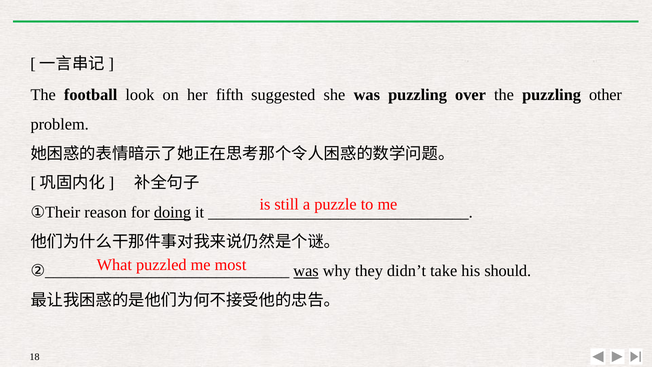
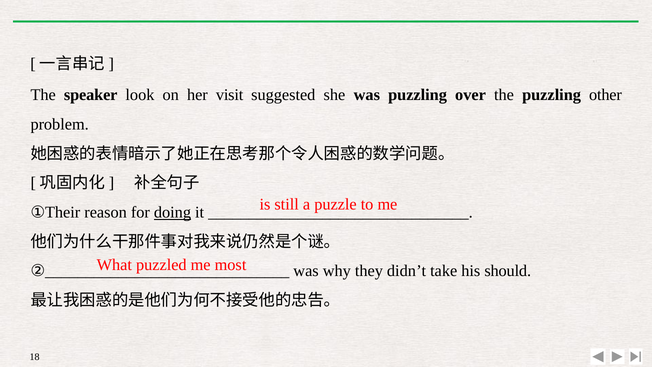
football: football -> speaker
fifth: fifth -> visit
was at (306, 271) underline: present -> none
